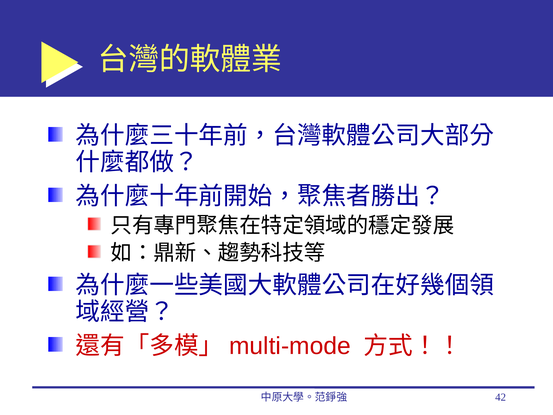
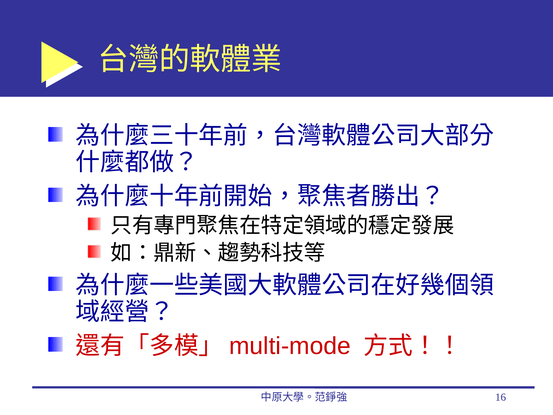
42: 42 -> 16
